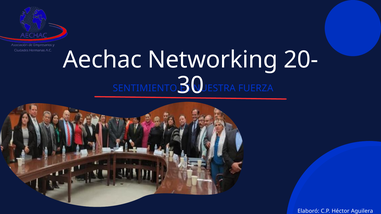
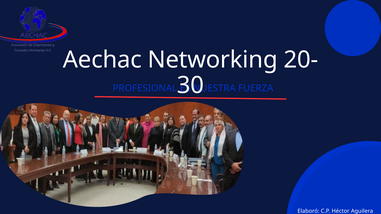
SENTIMIENTO: SENTIMIENTO -> PROFESIONAL
